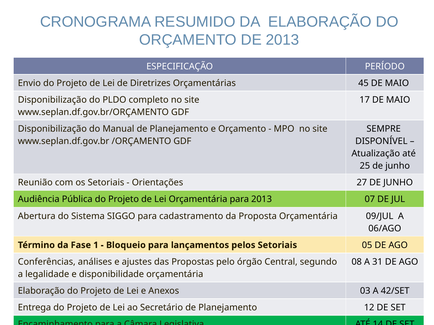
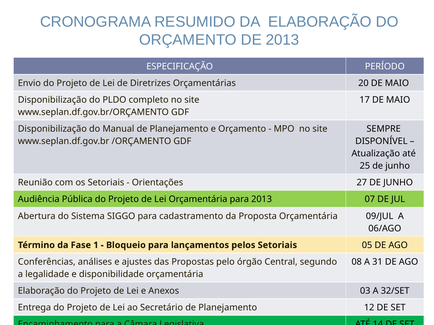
45: 45 -> 20
42/SET: 42/SET -> 32/SET
